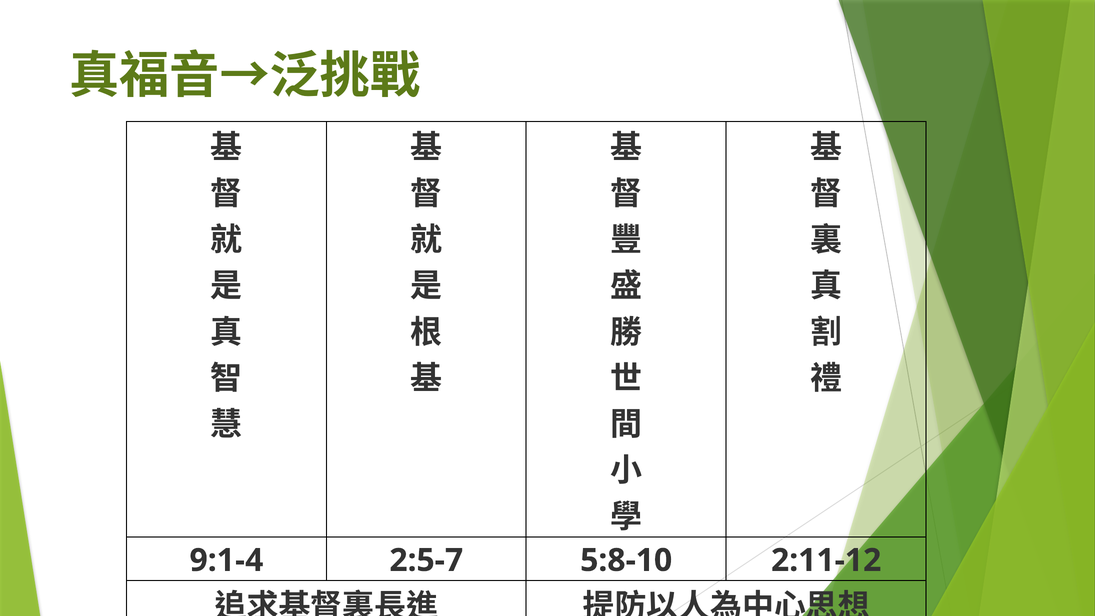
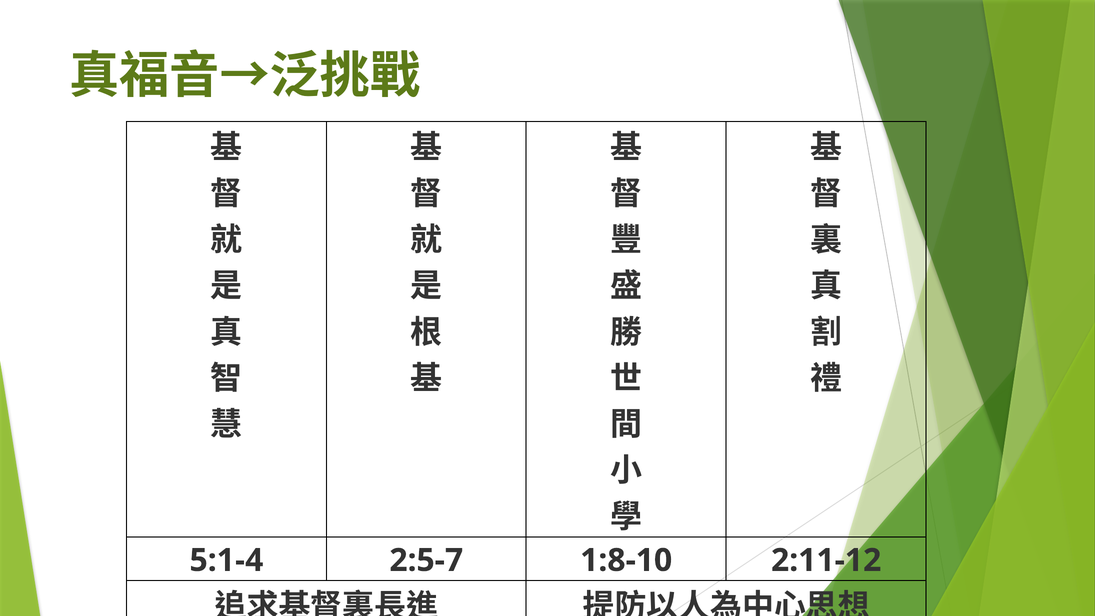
9:1-4: 9:1-4 -> 5:1-4
5:8-10: 5:8-10 -> 1:8-10
